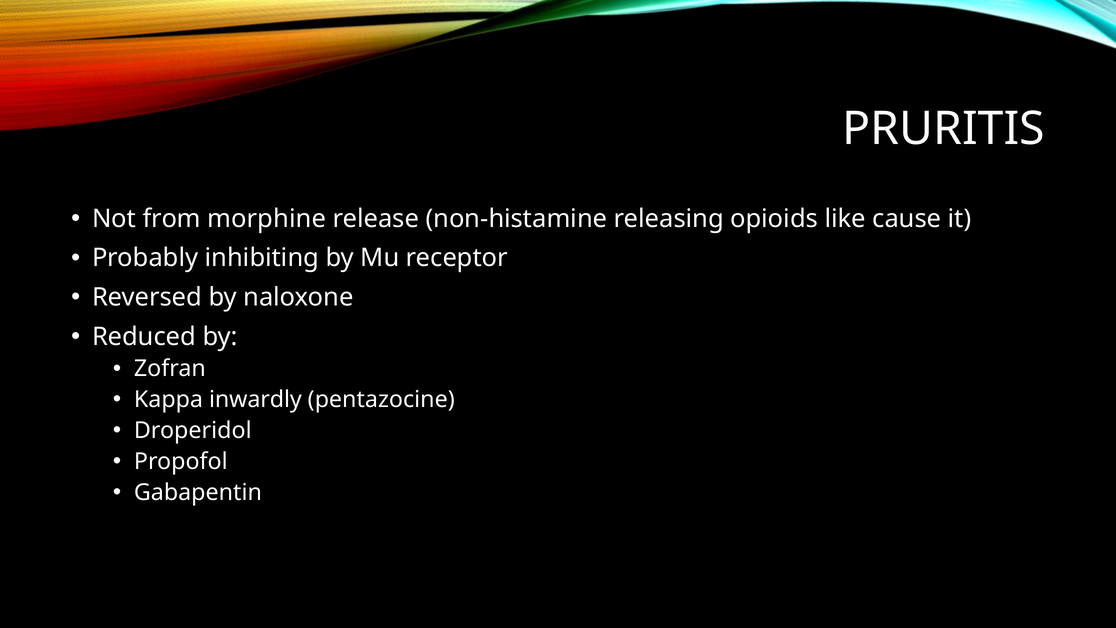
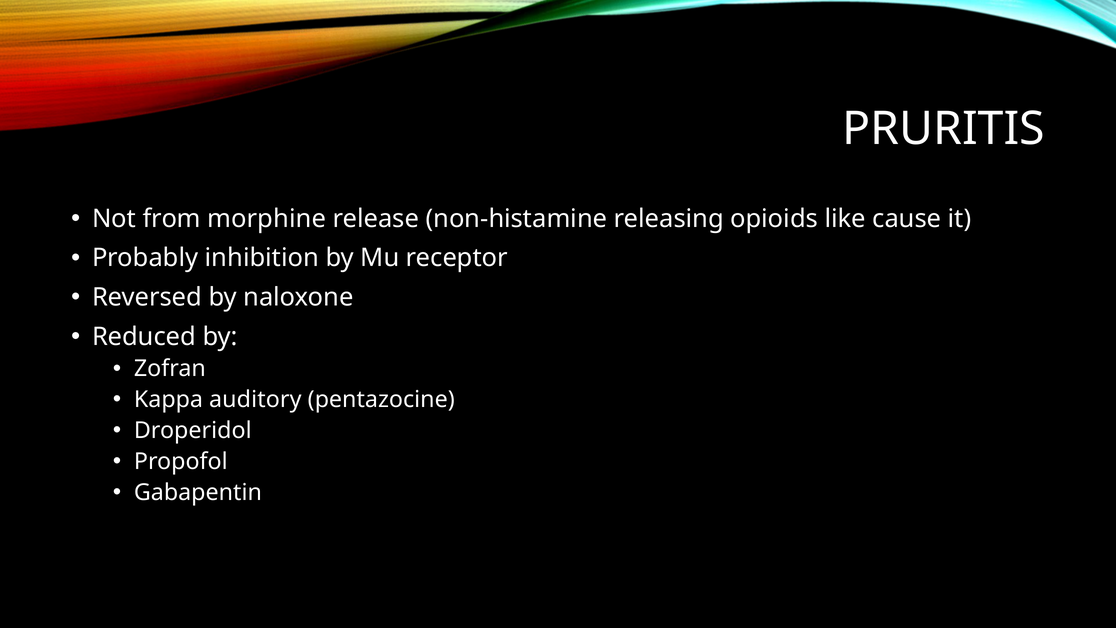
inhibiting: inhibiting -> inhibition
inwardly: inwardly -> auditory
